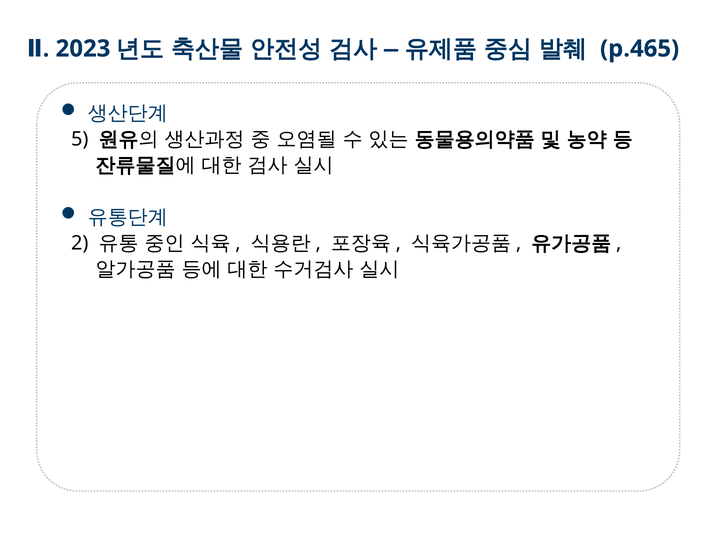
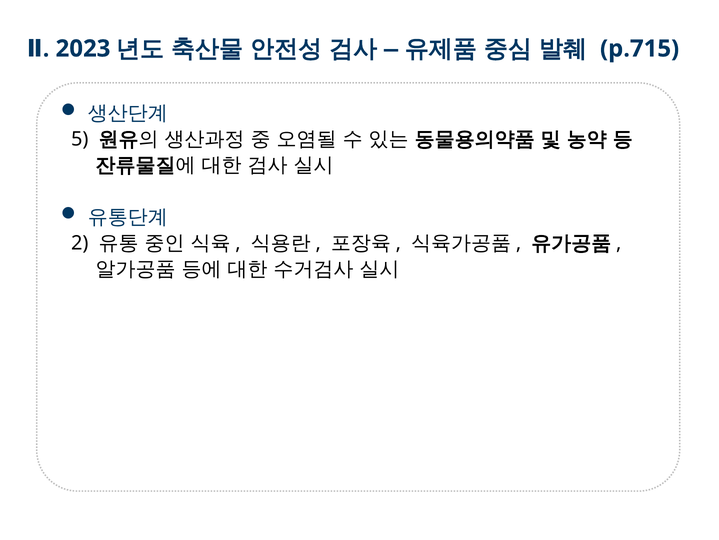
p.465: p.465 -> p.715
